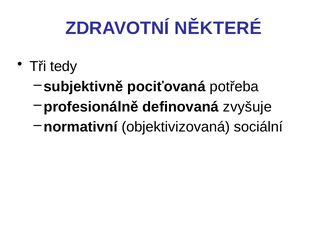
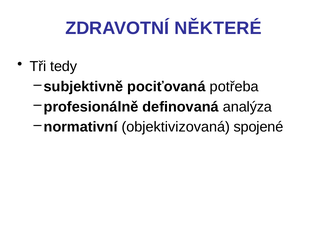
zvyšuje: zvyšuje -> analýza
sociální: sociální -> spojené
